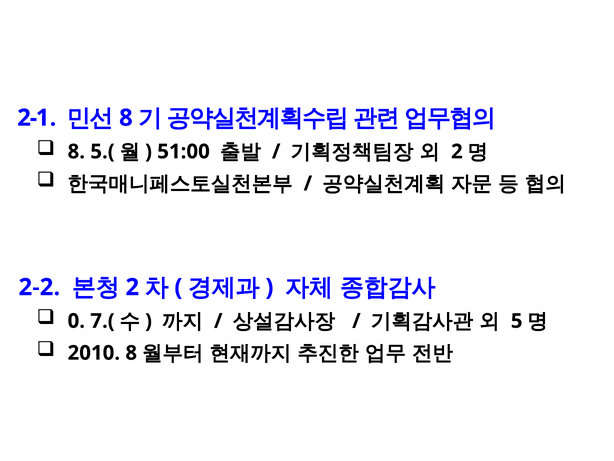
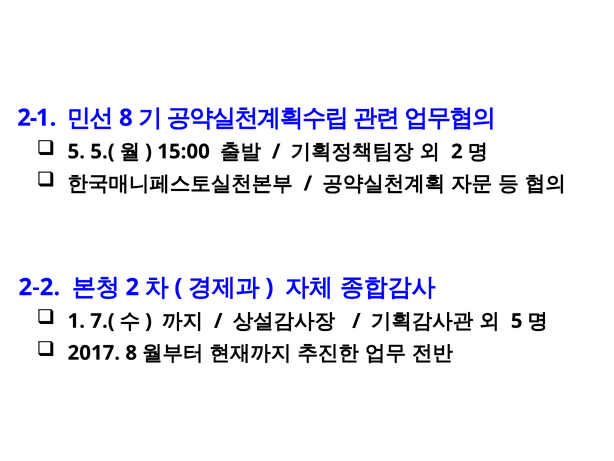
8 at (76, 151): 8 -> 5
51:00: 51:00 -> 15:00
0: 0 -> 1
2010: 2010 -> 2017
